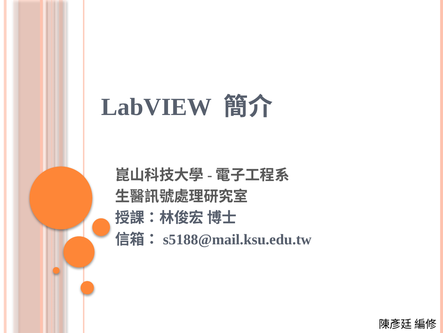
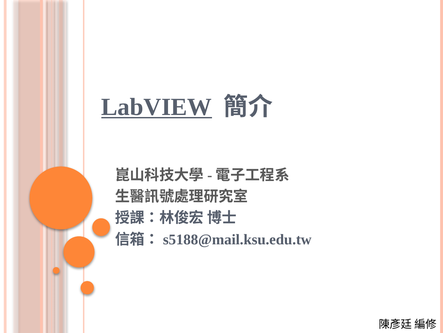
LabVIEW underline: none -> present
